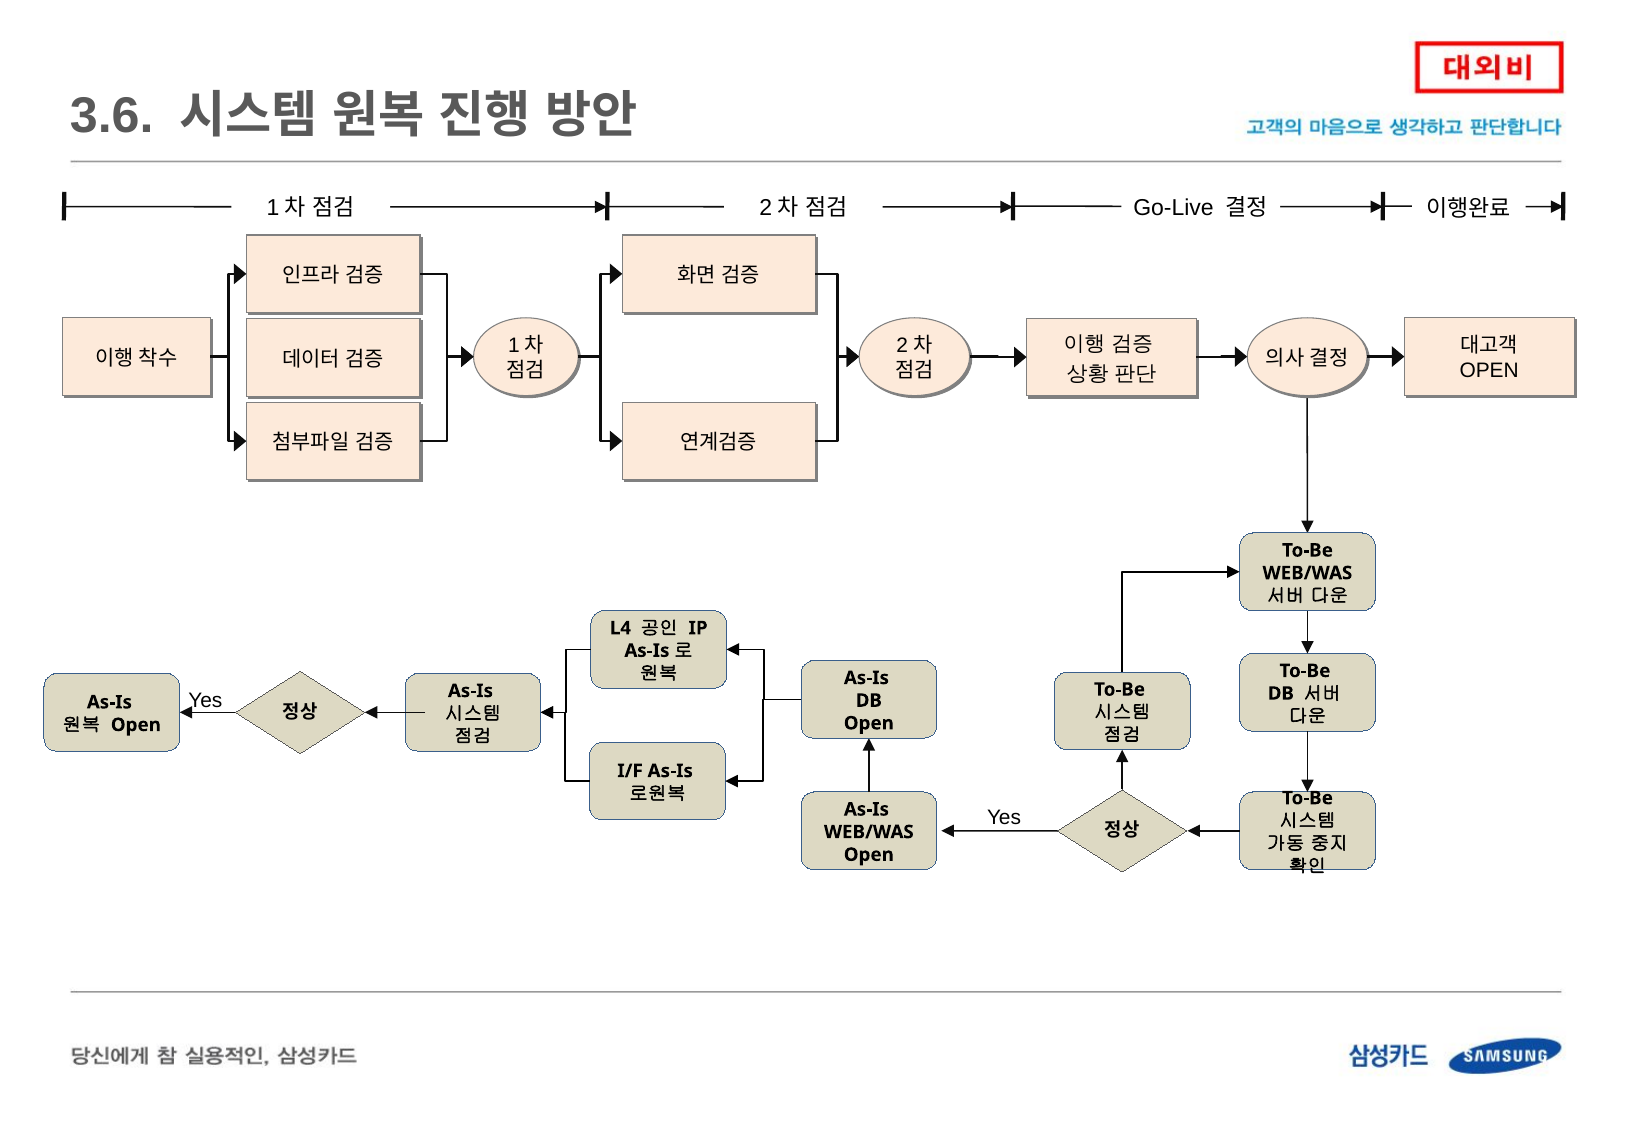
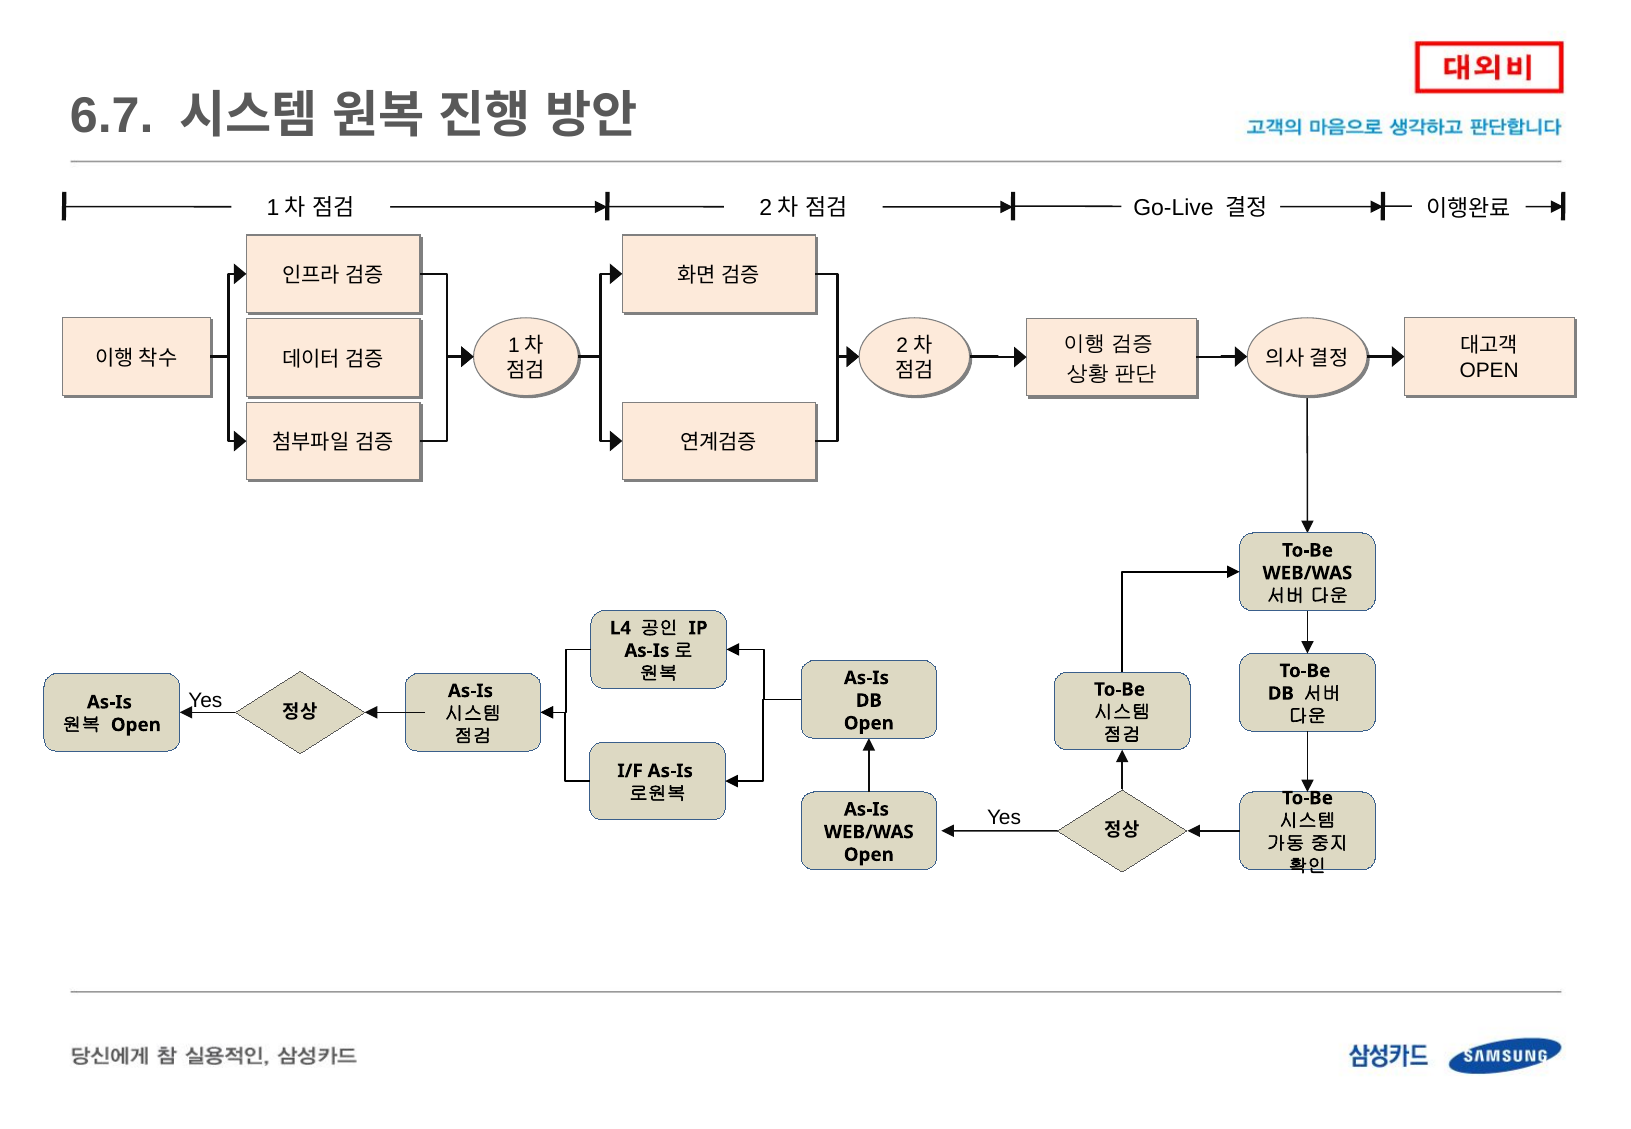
3.6: 3.6 -> 6.7
